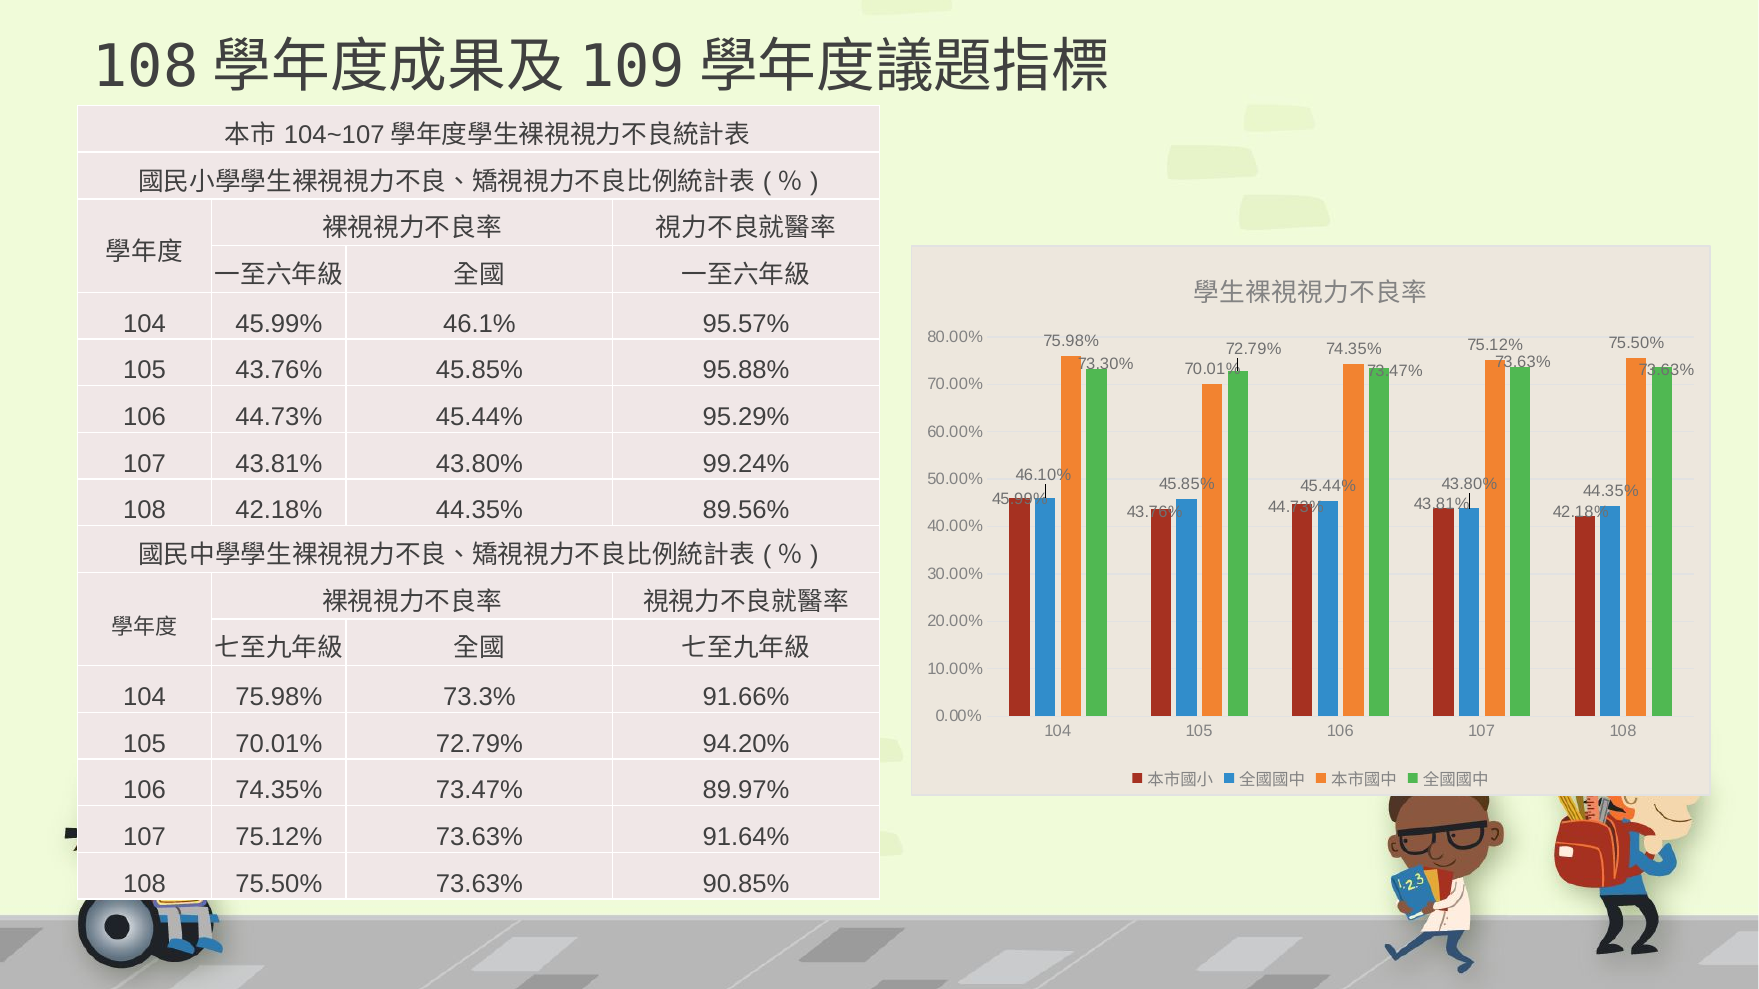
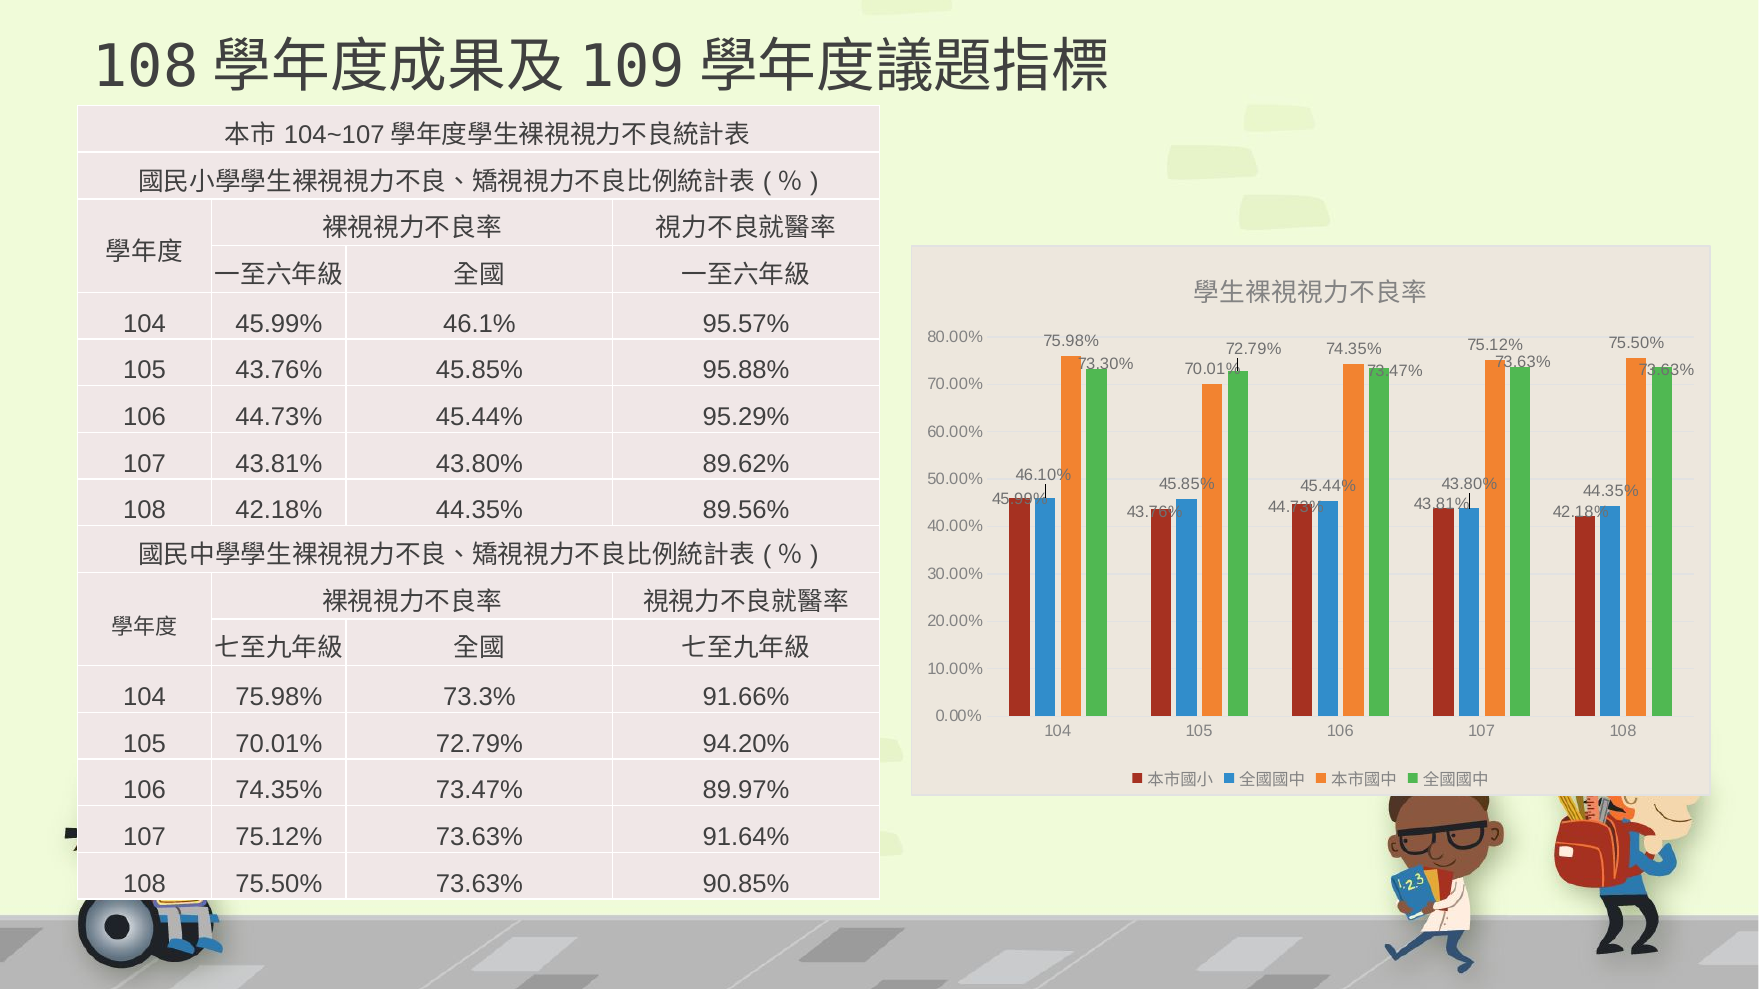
99.24%: 99.24% -> 89.62%
